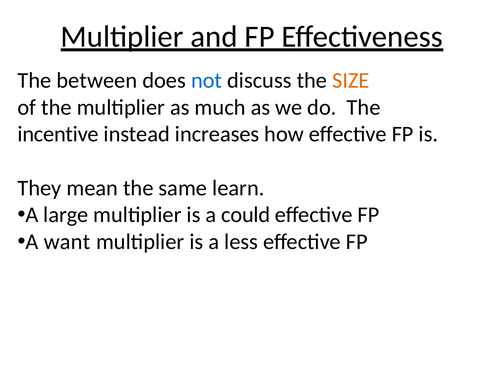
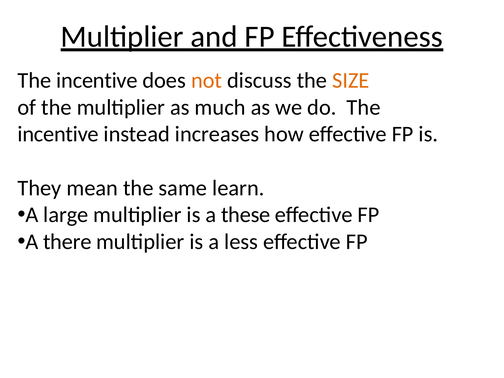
between at (97, 80): between -> incentive
not colour: blue -> orange
could: could -> these
want: want -> there
